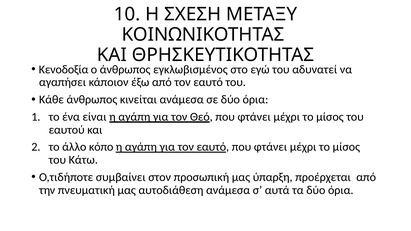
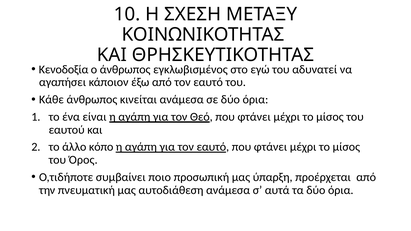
Κάτω: Κάτω -> Όρος
στον: στον -> ποιο
